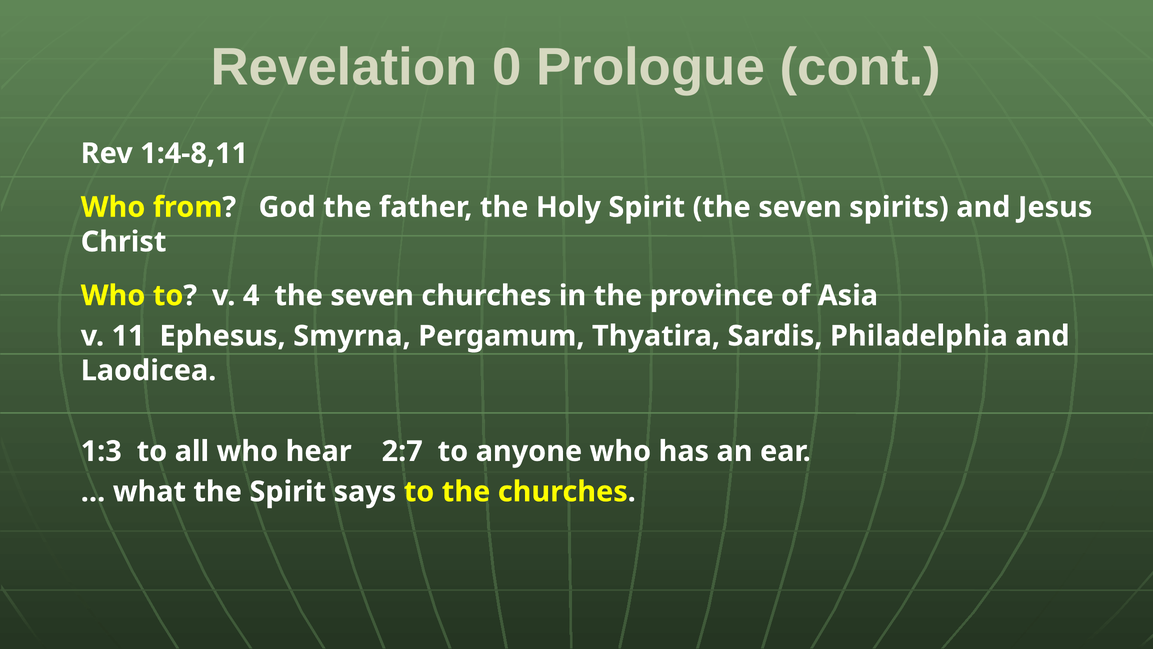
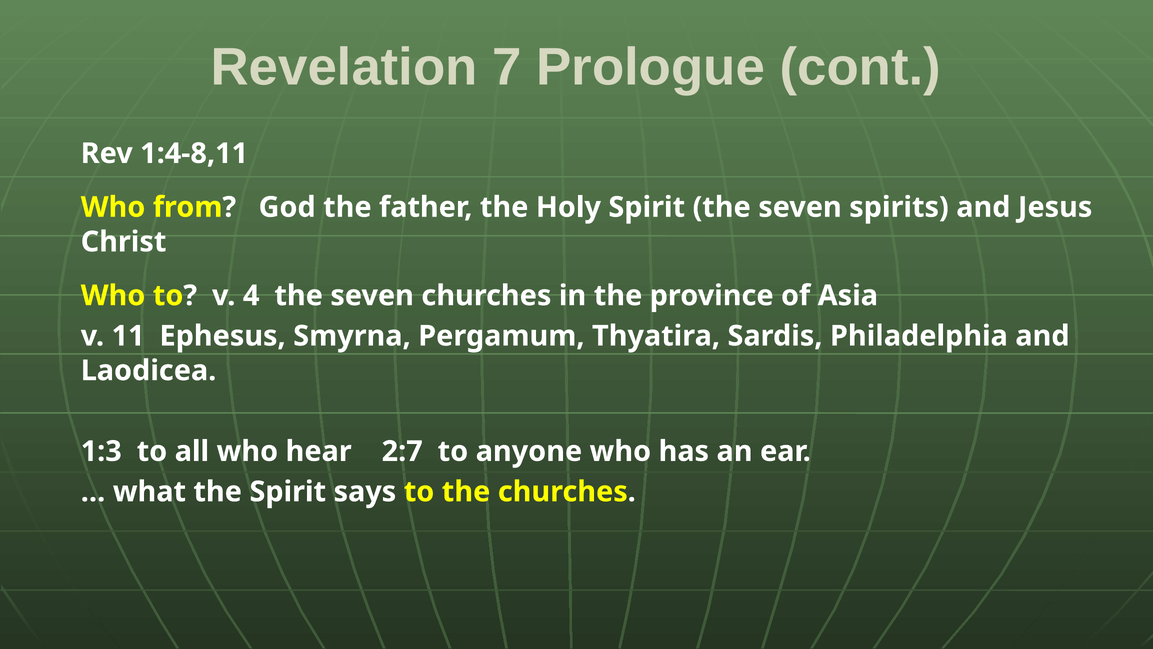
0: 0 -> 7
